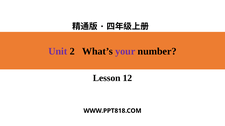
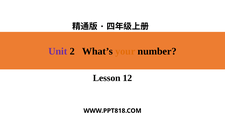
your colour: purple -> orange
